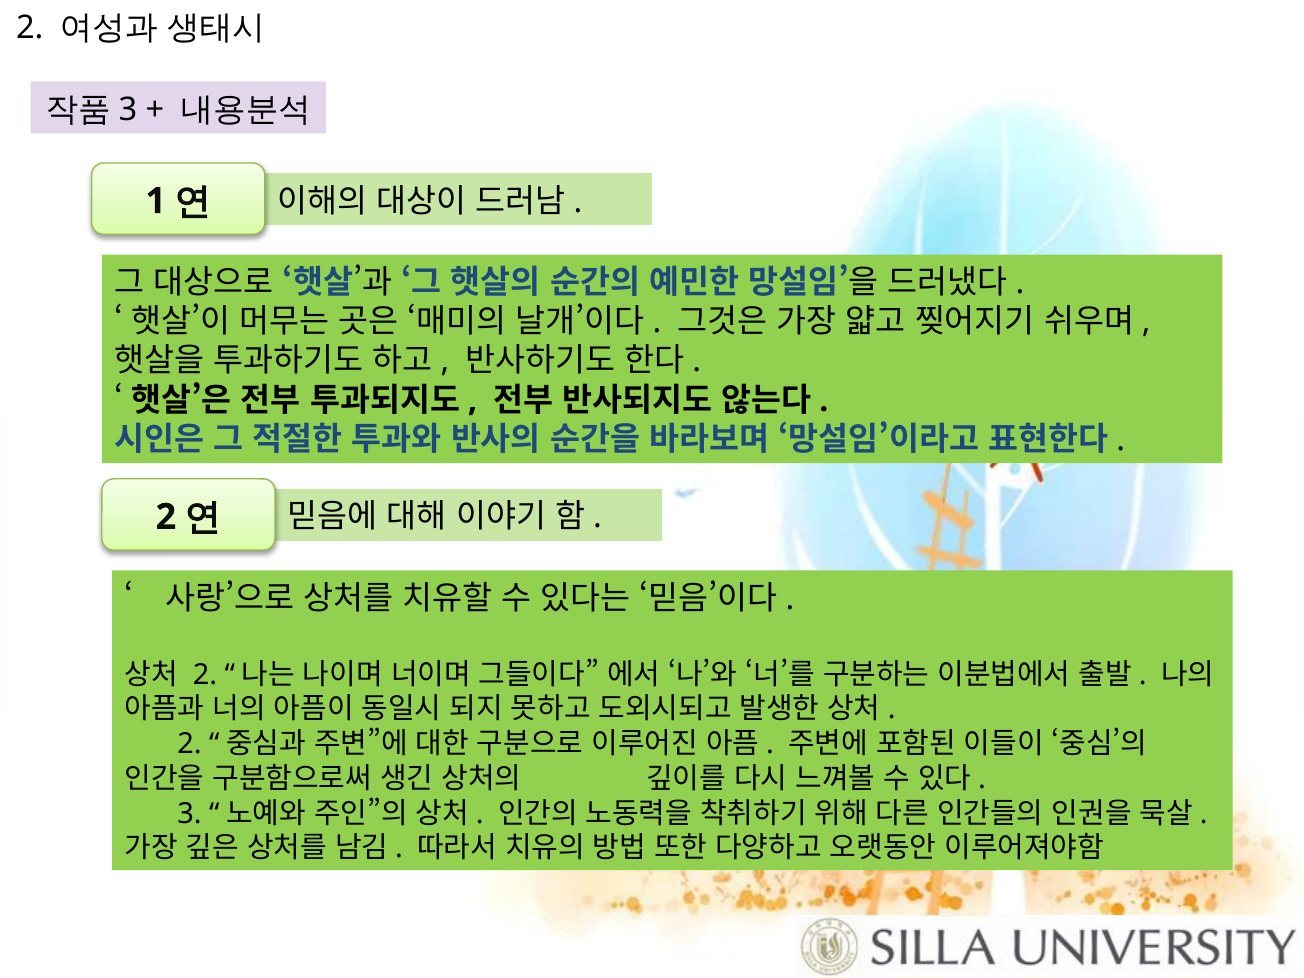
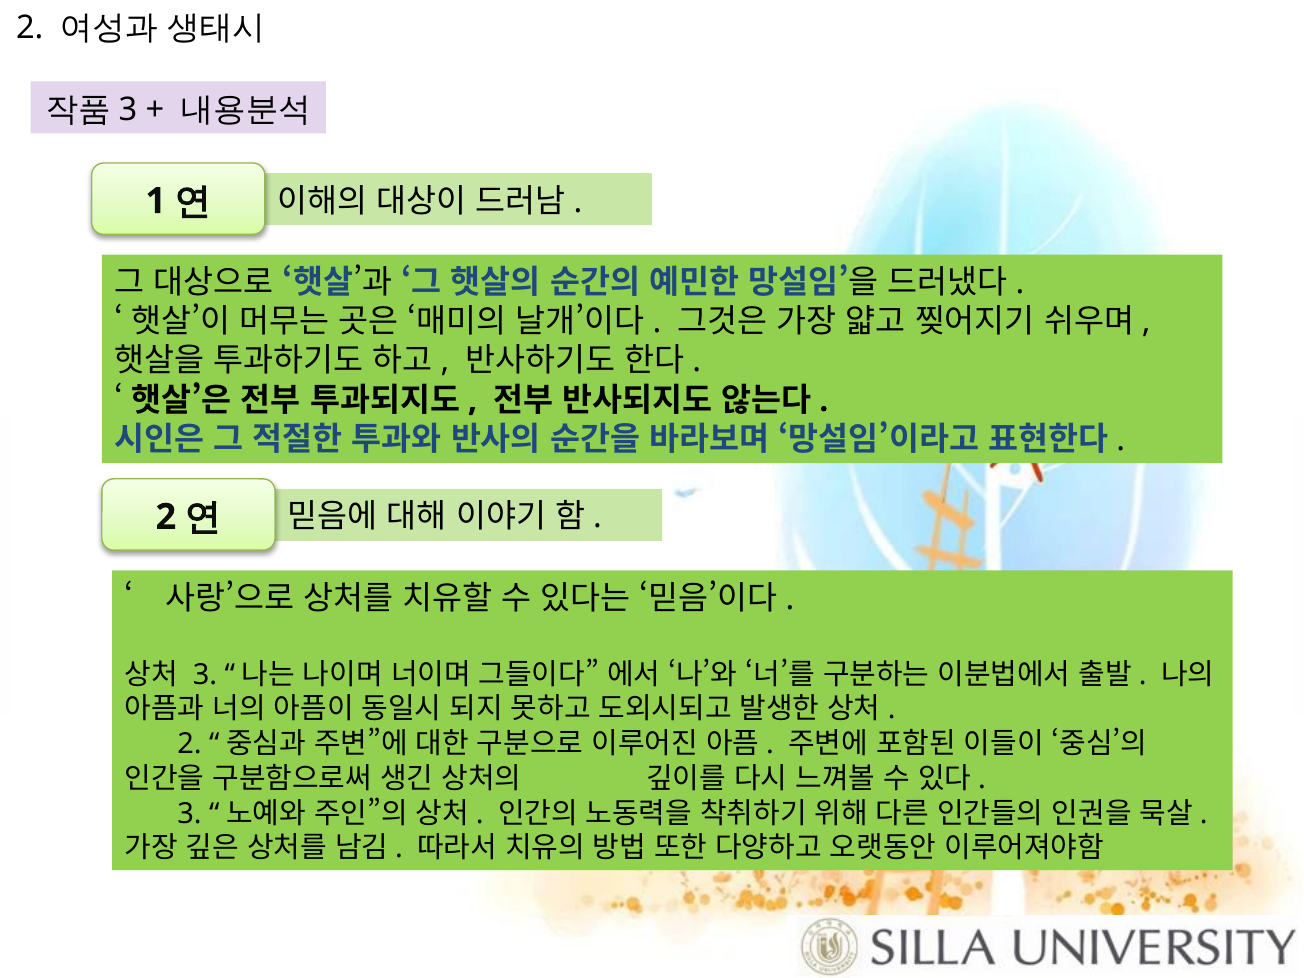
2 at (205, 675): 2 -> 3
